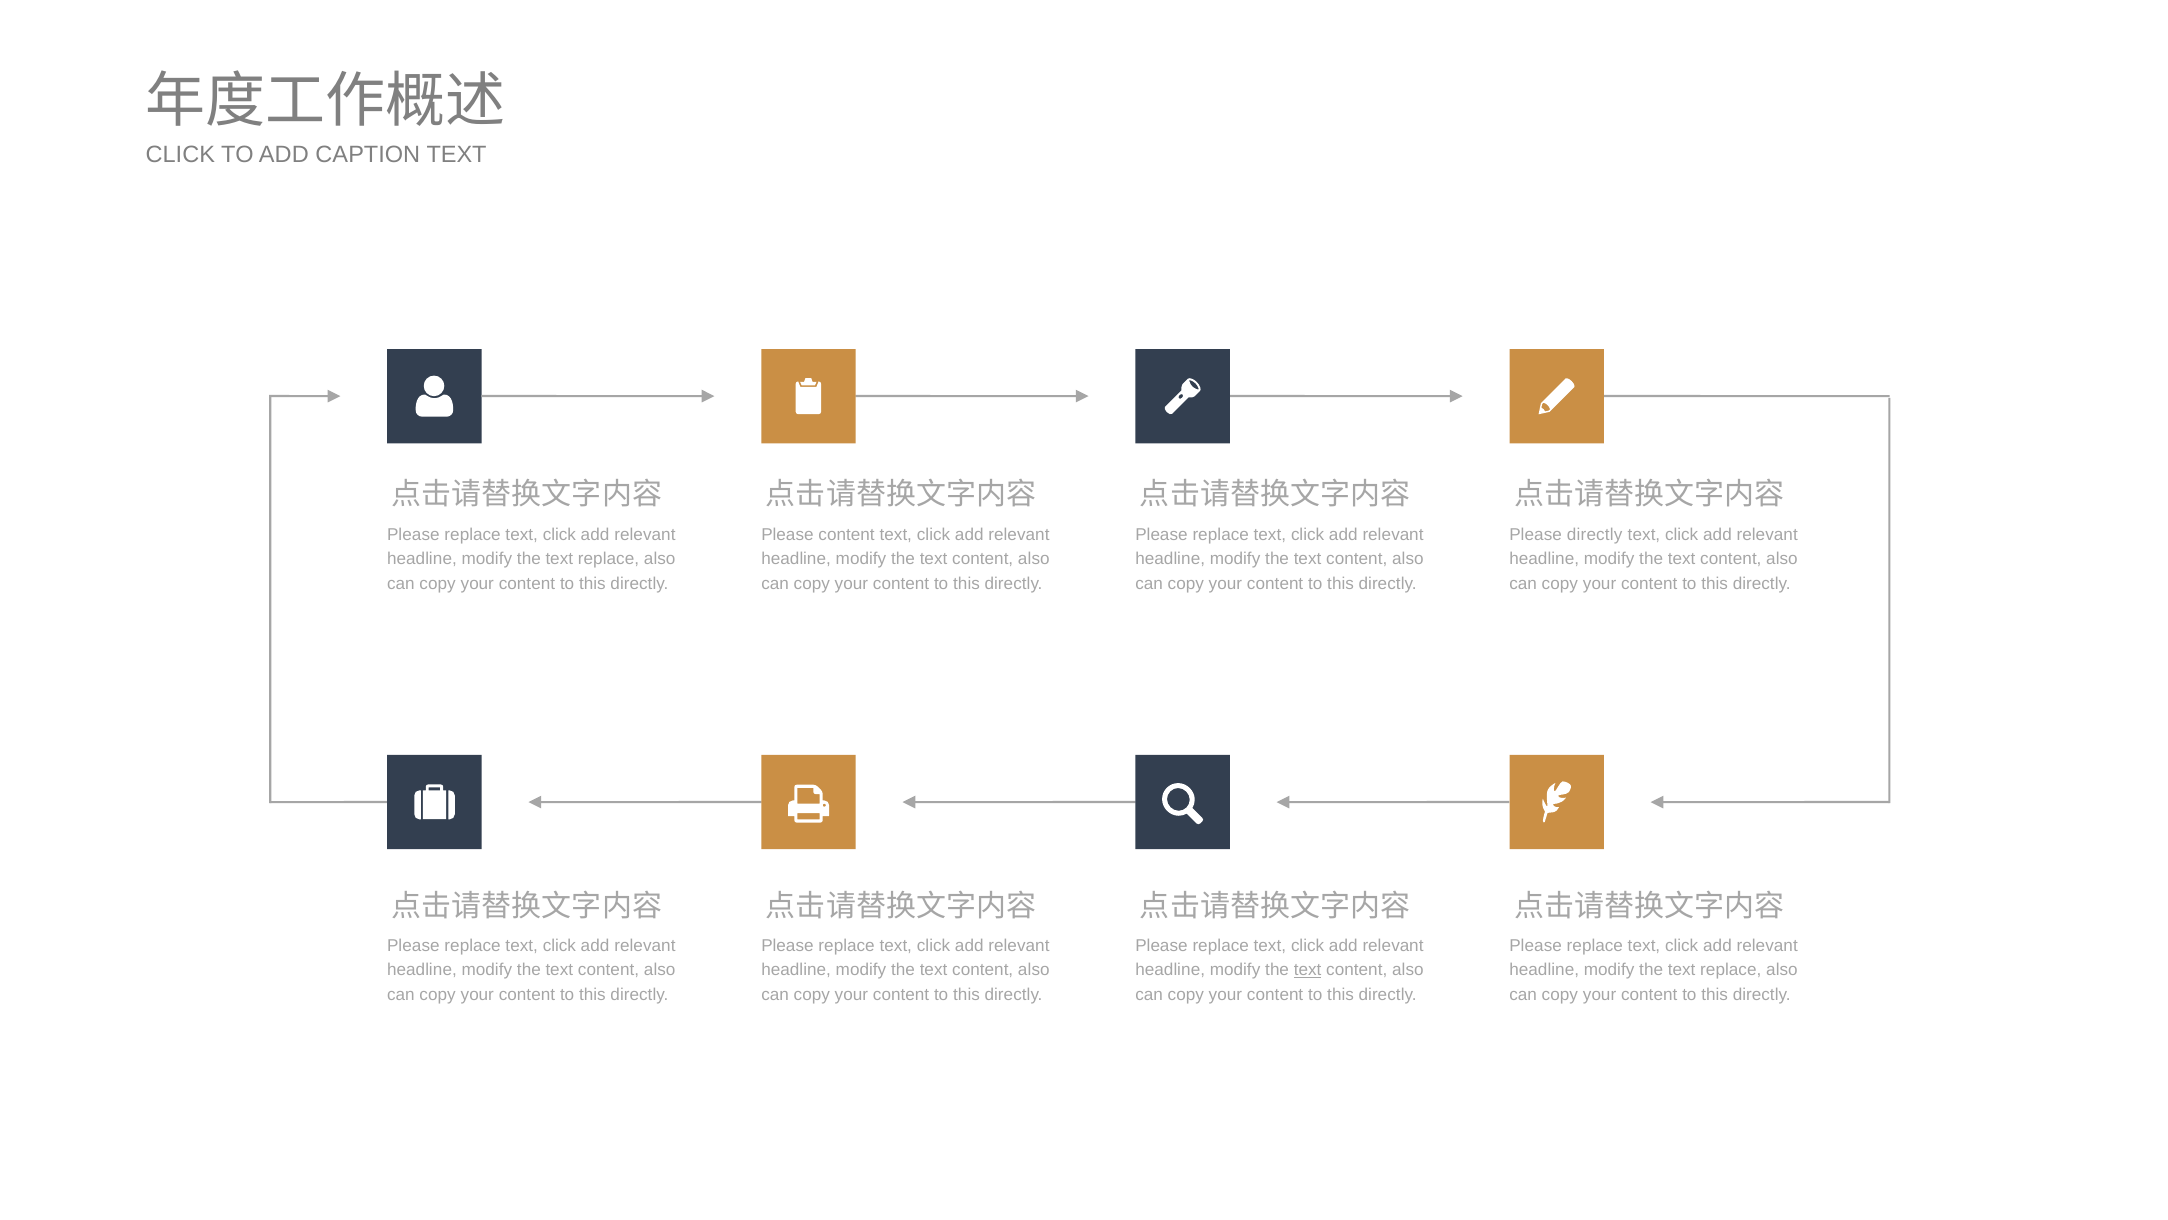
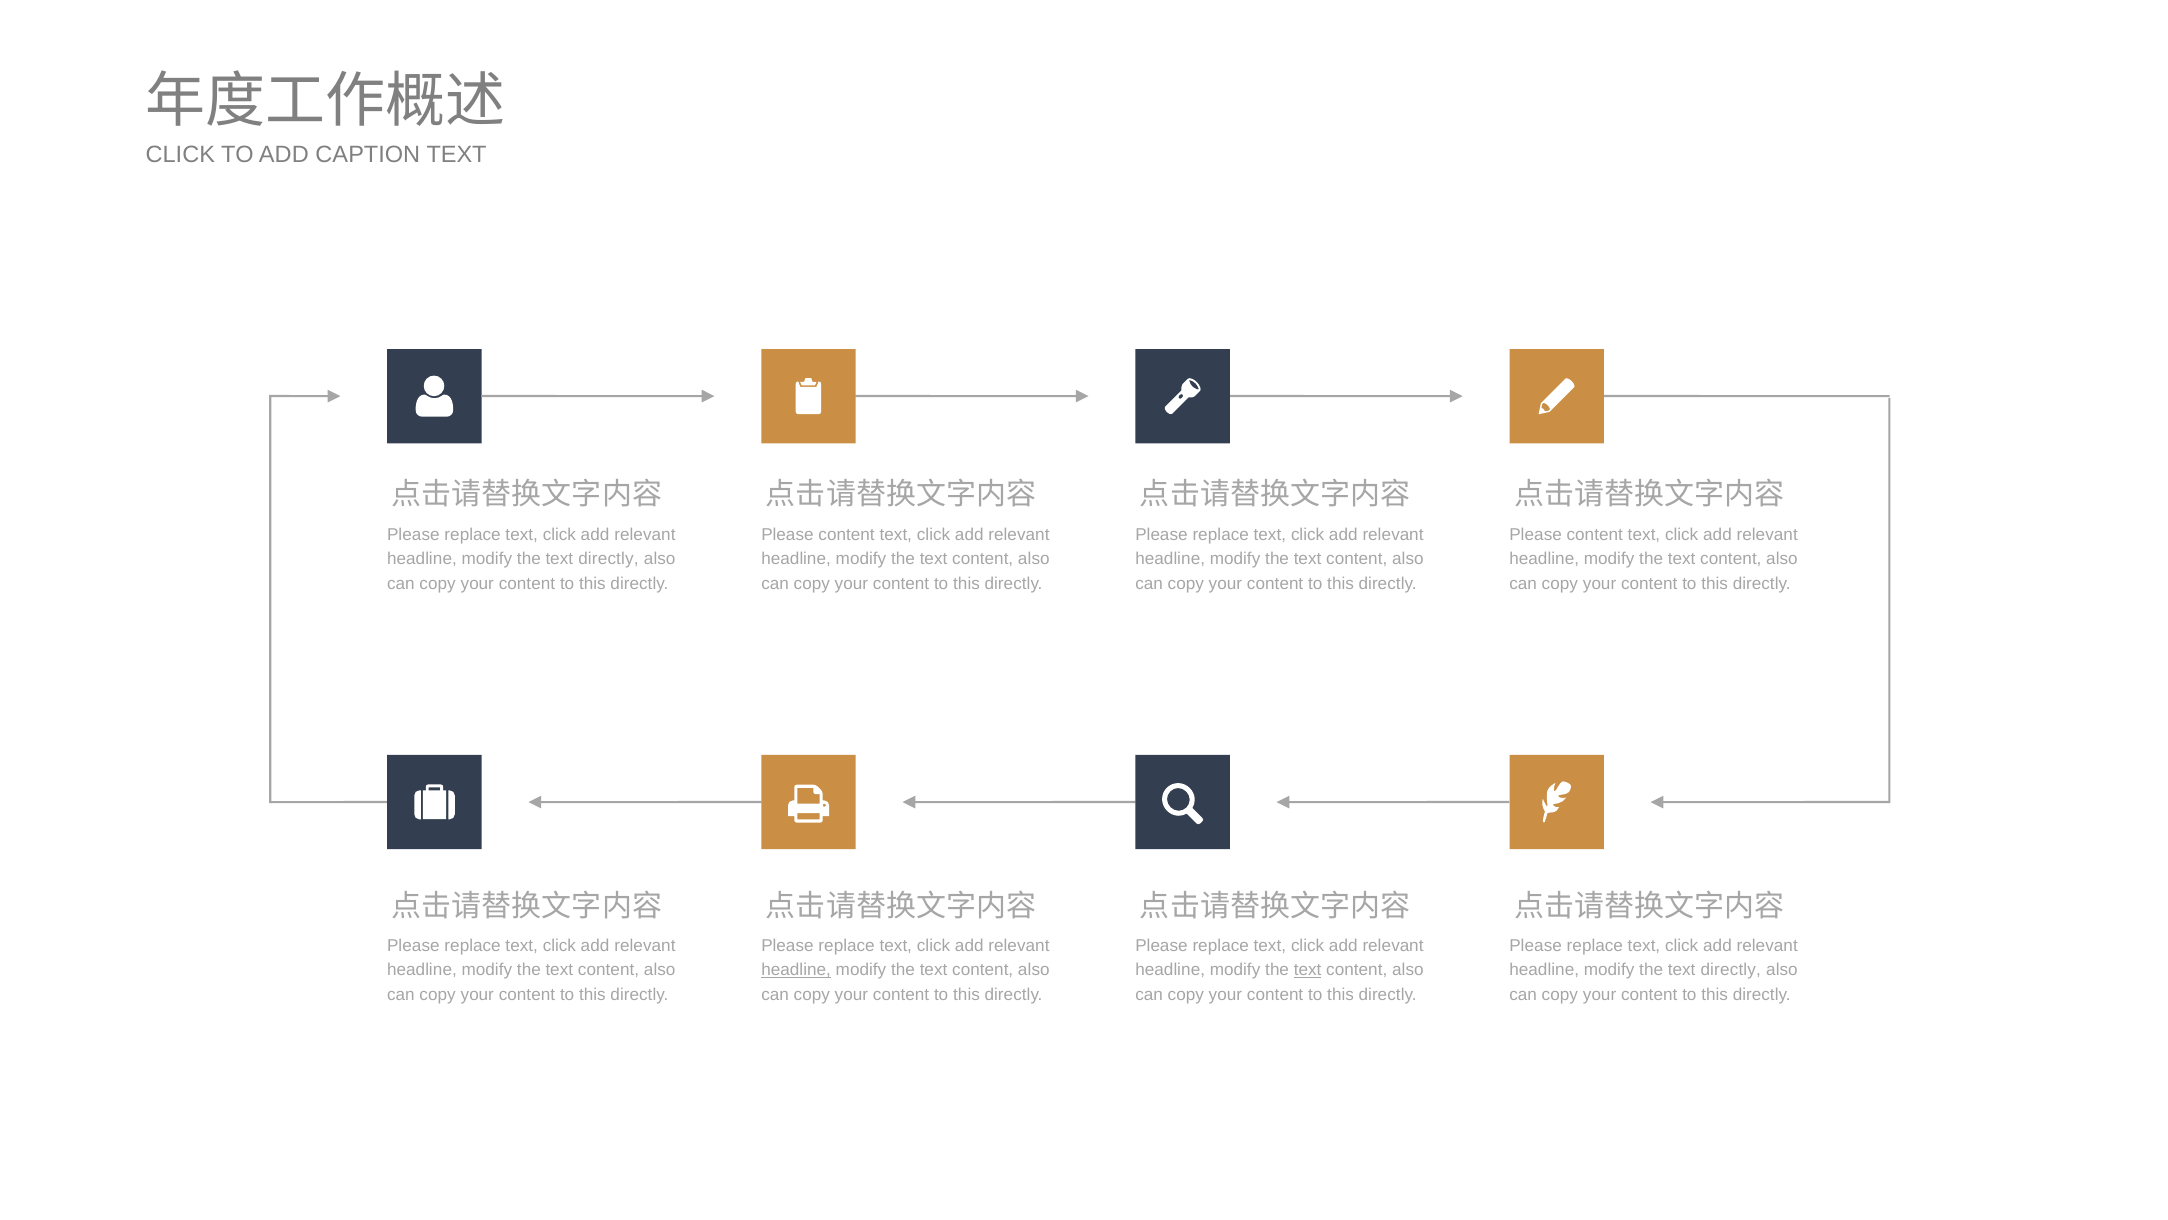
directly at (1595, 534): directly -> content
replace at (609, 559): replace -> directly
headline at (796, 970) underline: none -> present
replace at (1731, 970): replace -> directly
